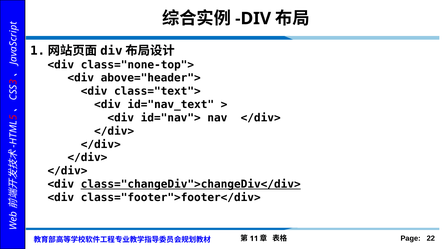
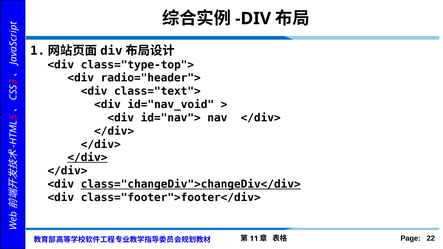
class="none-top">: class="none-top"> -> class="type-top">
above="header">: above="header"> -> radio="header">
id="nav_text: id="nav_text -> id="nav_void
</div> at (87, 158) underline: none -> present
